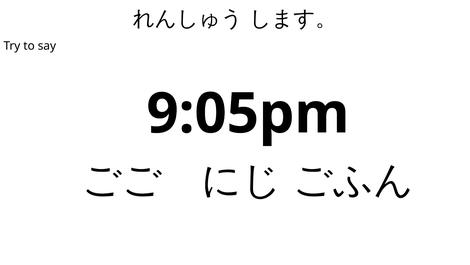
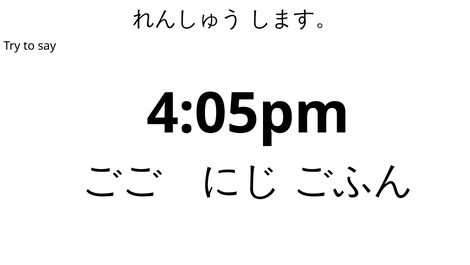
9:05pm: 9:05pm -> 4:05pm
